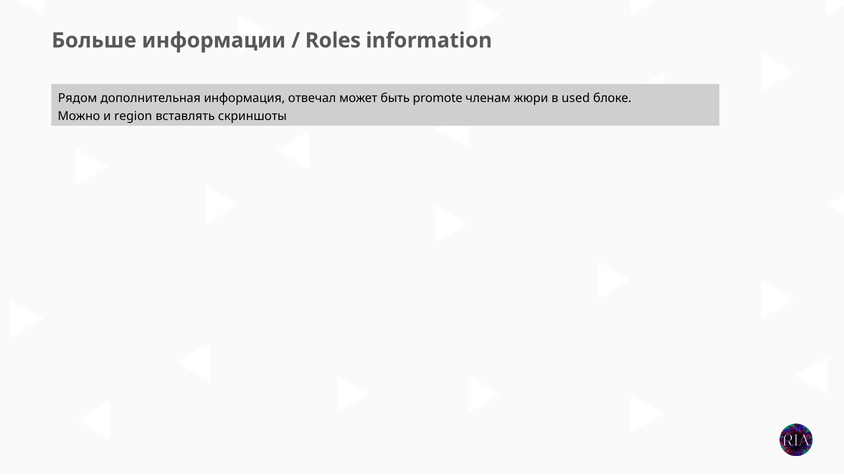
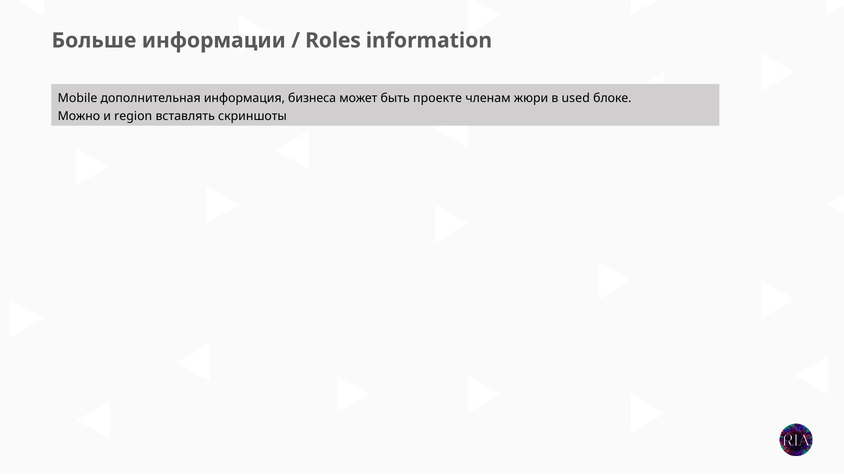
Рядом: Рядом -> Mobile
отвечал: отвечал -> бизнеса
promote: promote -> проекте
